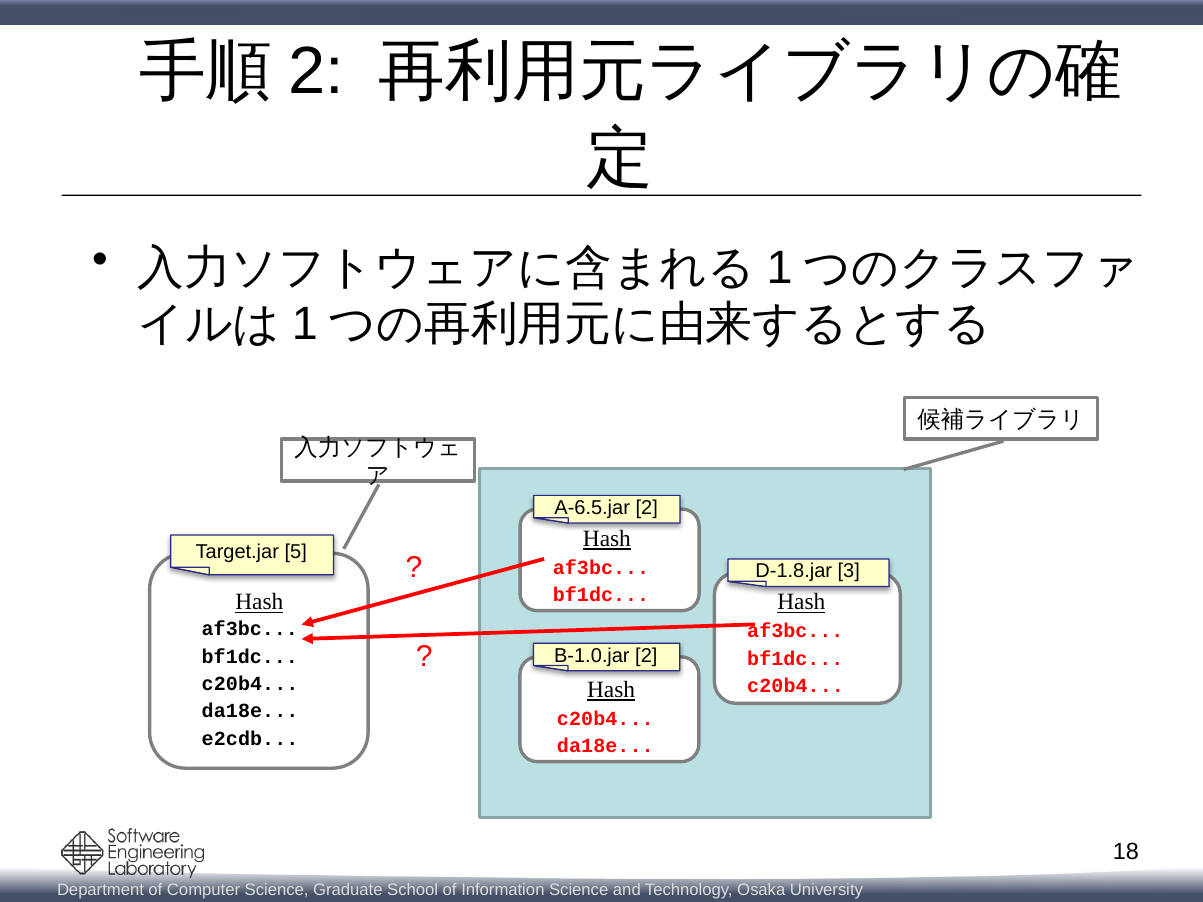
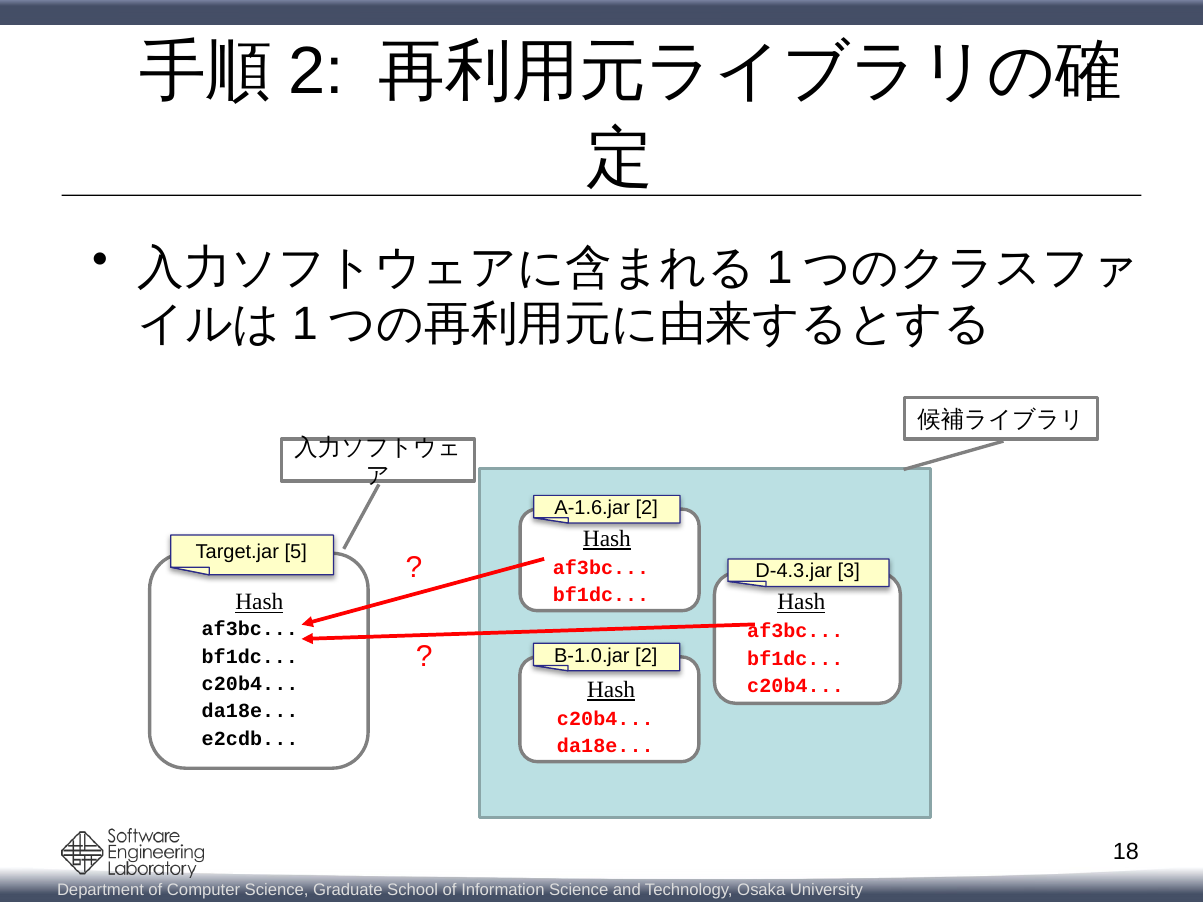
A-6.5.jar: A-6.5.jar -> A-1.6.jar
D-1.8.jar: D-1.8.jar -> D-4.3.jar
